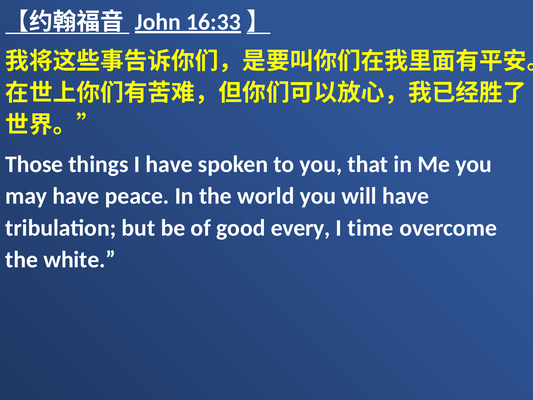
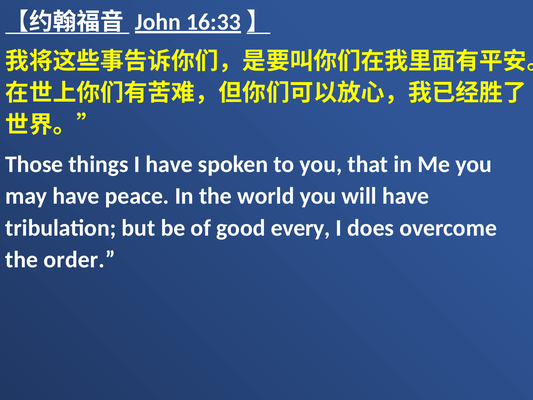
time: time -> does
white: white -> order
